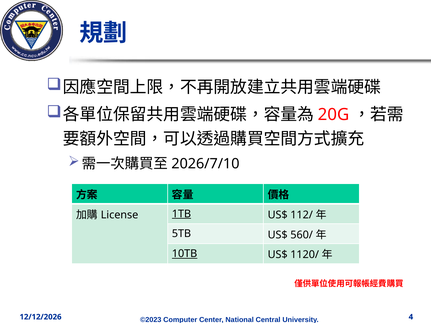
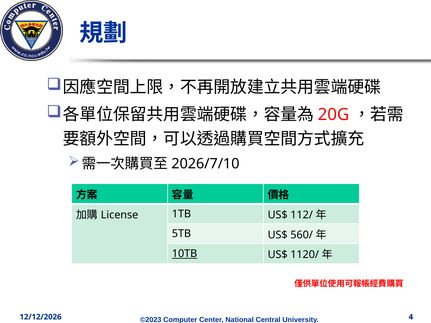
1TB underline: present -> none
